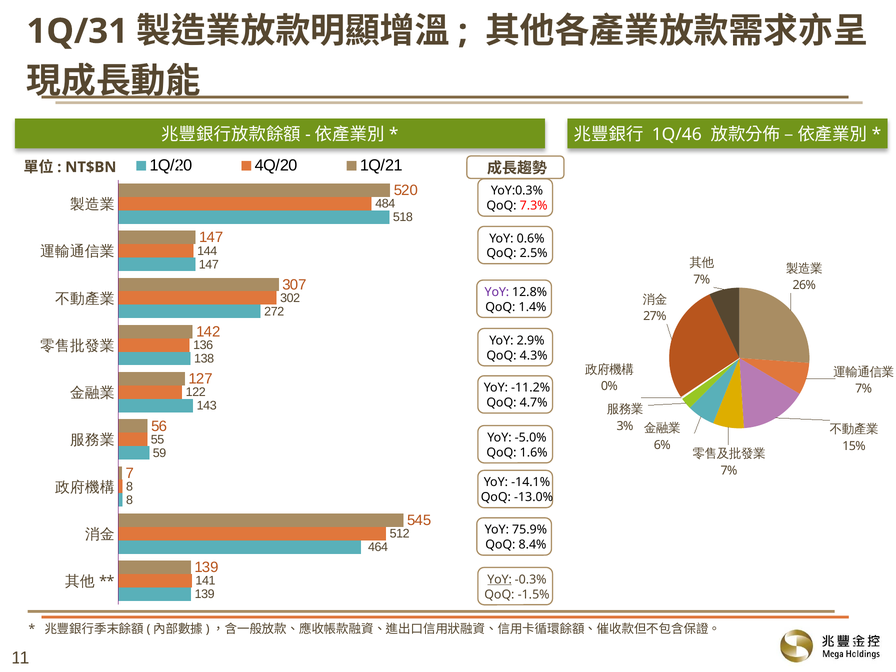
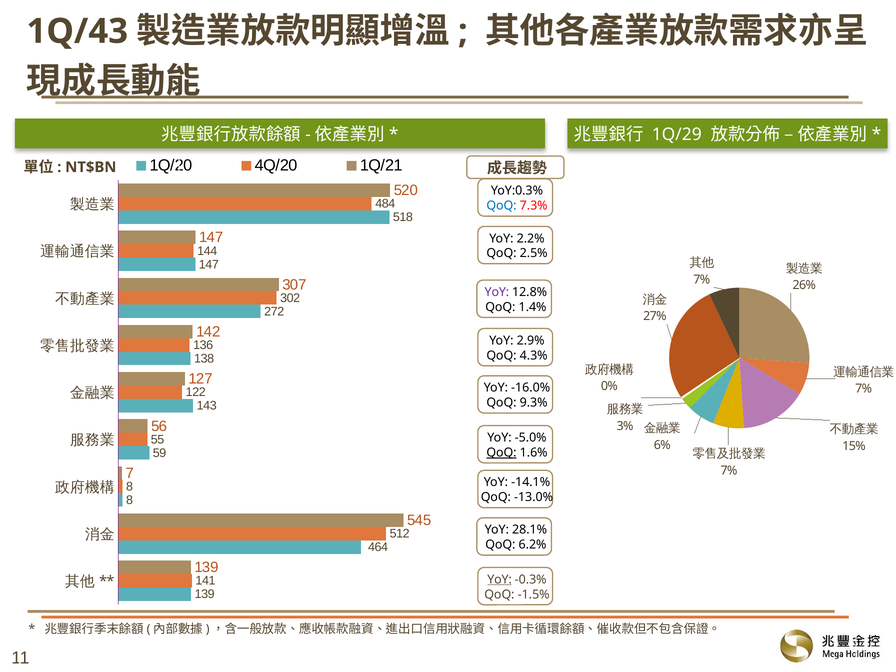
1Q/31: 1Q/31 -> 1Q/43
1Q/46: 1Q/46 -> 1Q/29
QoQ at (501, 206) colour: black -> blue
0.6%: 0.6% -> 2.2%
-11.2%: -11.2% -> -16.0%
4.7%: 4.7% -> 9.3%
QoQ at (501, 453) underline: none -> present
75.9%: 75.9% -> 28.1%
8.4%: 8.4% -> 6.2%
